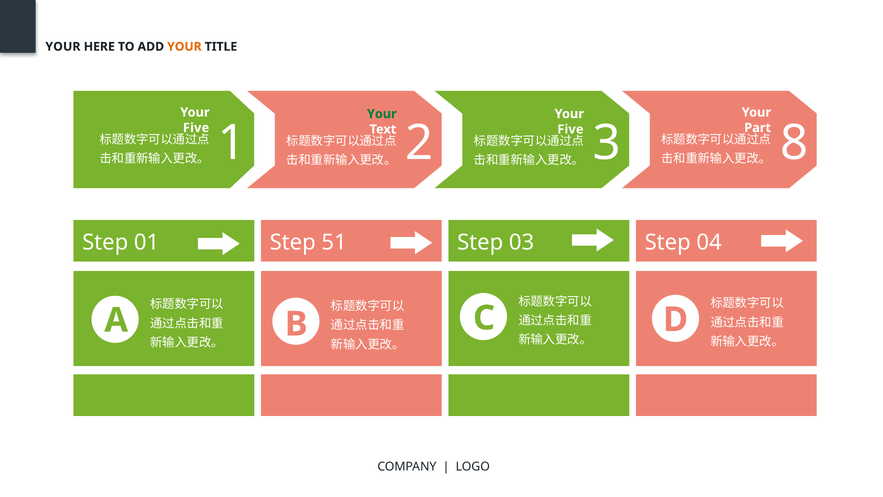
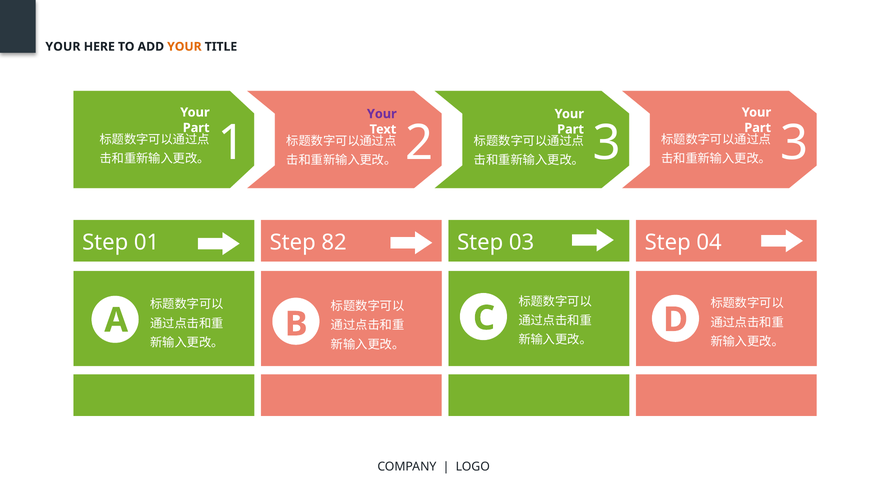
Your at (382, 114) colour: green -> purple
Five at (196, 128): Five -> Part
Five at (570, 129): Five -> Part
3 8: 8 -> 3
51: 51 -> 82
